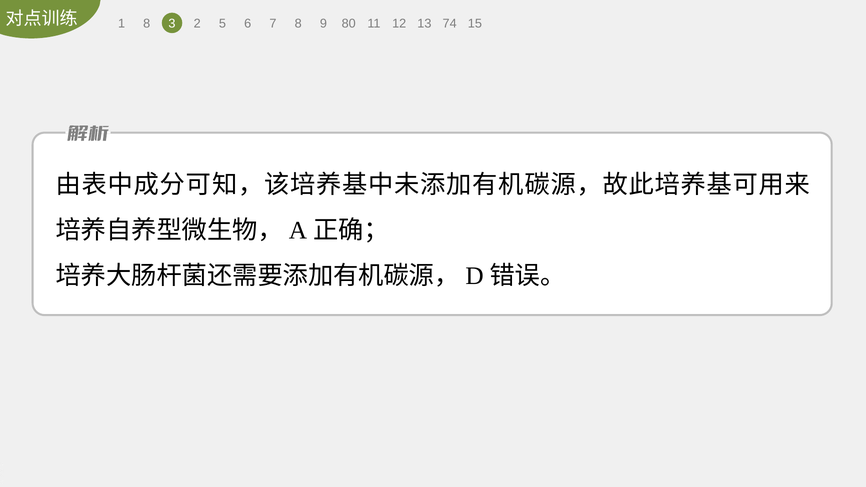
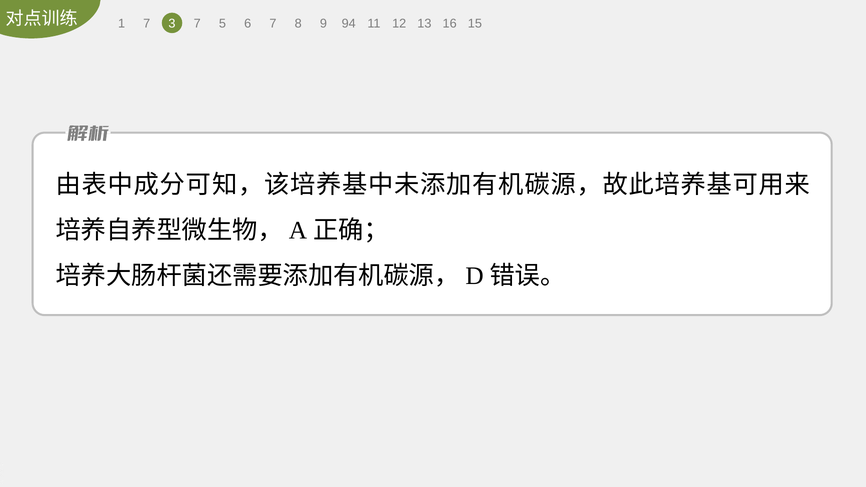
1 8: 8 -> 7
3 2: 2 -> 7
80: 80 -> 94
74: 74 -> 16
